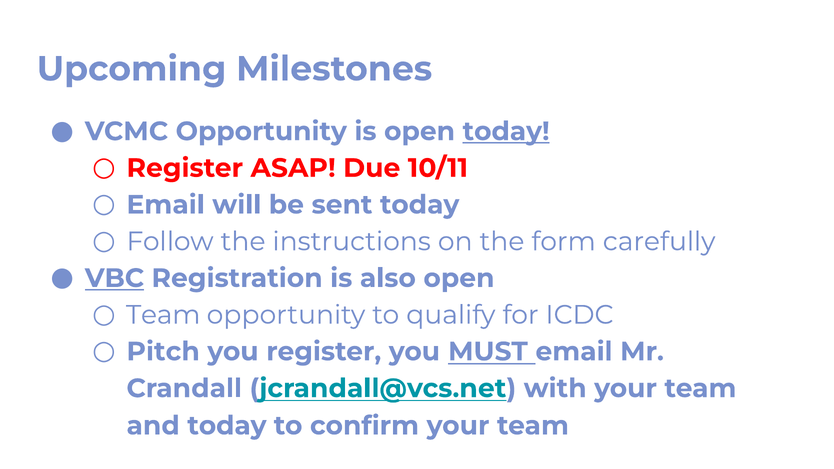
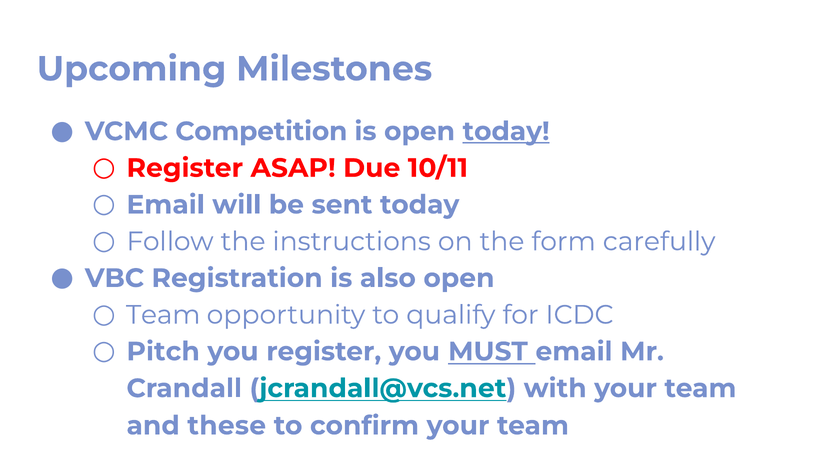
VCMC Opportunity: Opportunity -> Competition
VBC underline: present -> none
and today: today -> these
